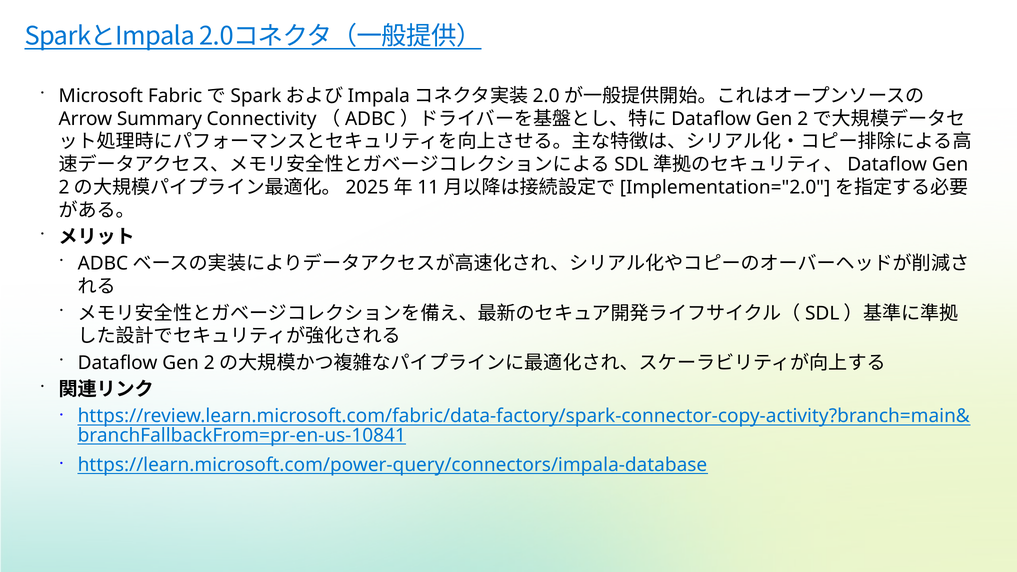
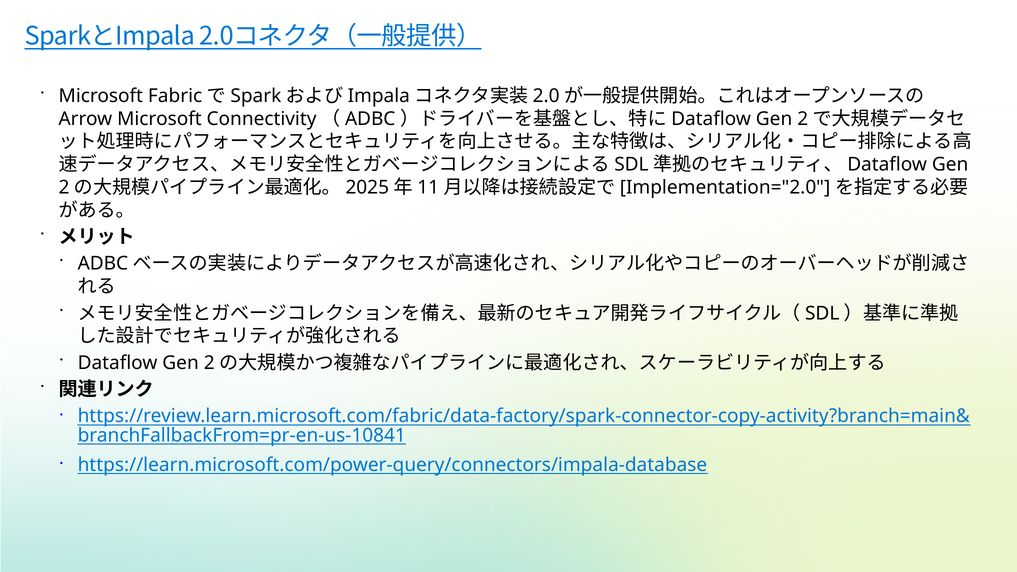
Summary at (159, 119): Summary -> Microsoft
